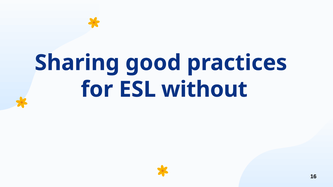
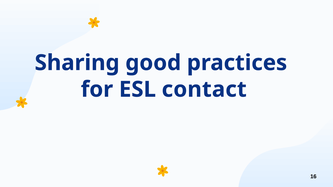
without: without -> contact
